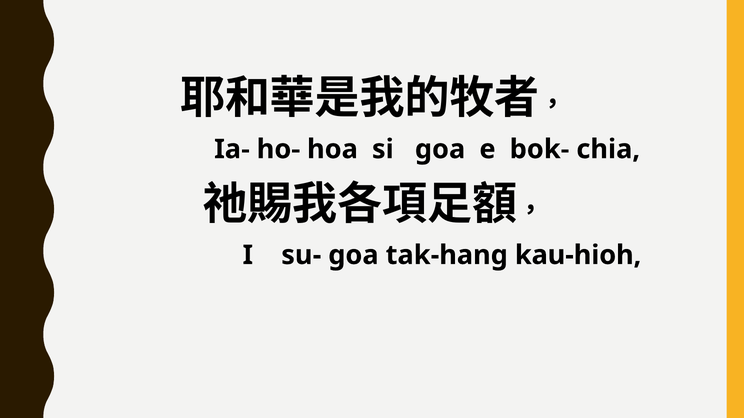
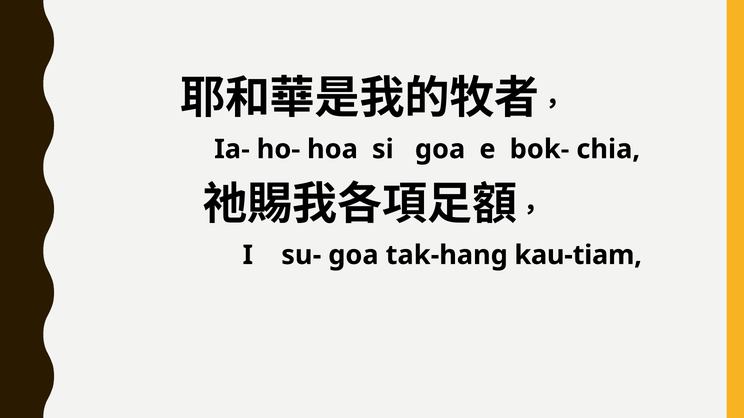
kau-hioh: kau-hioh -> kau-tiam
